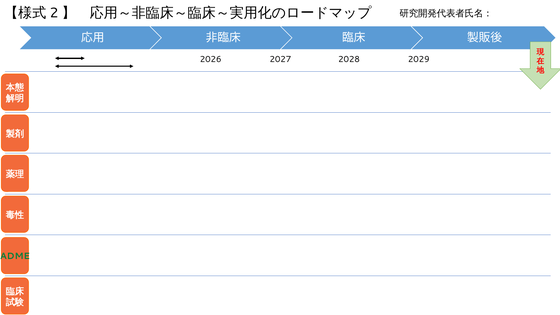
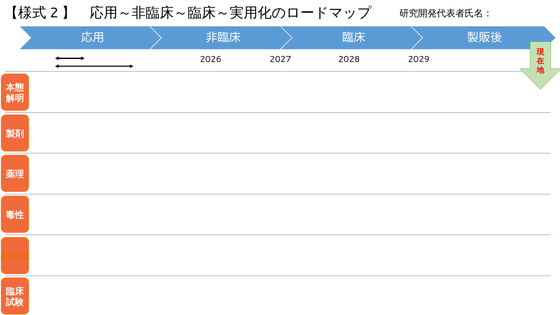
ADME colour: green -> orange
